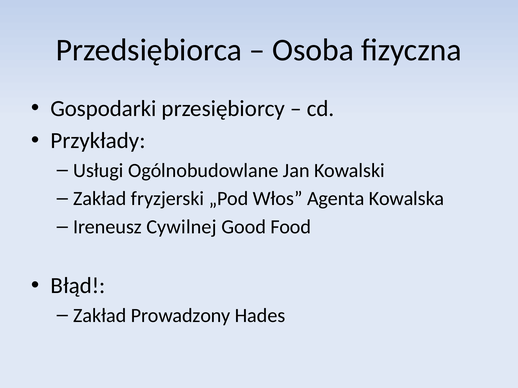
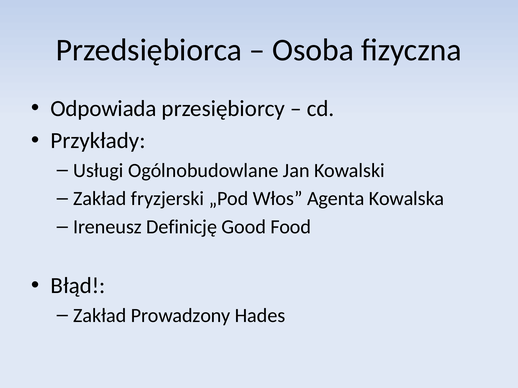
Gospodarki: Gospodarki -> Odpowiada
Cywilnej: Cywilnej -> Definicję
